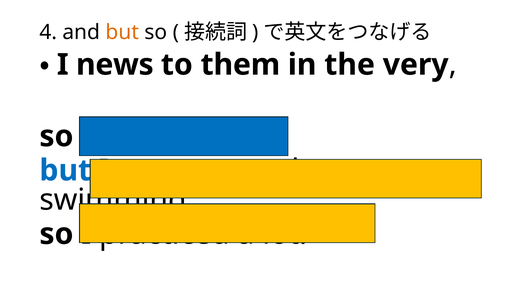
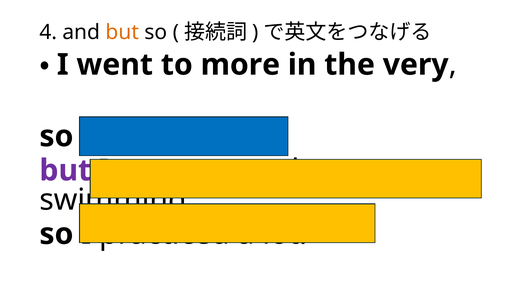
news: news -> went
them: them -> more
but at (65, 170) colour: blue -> purple
